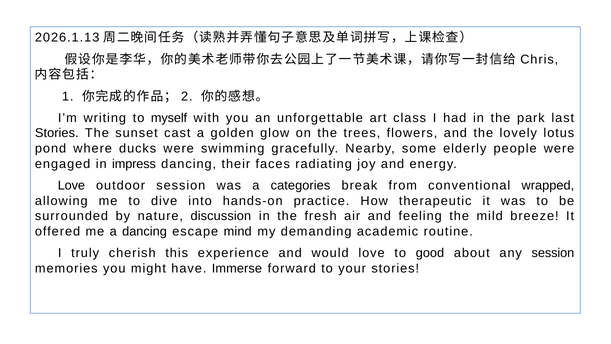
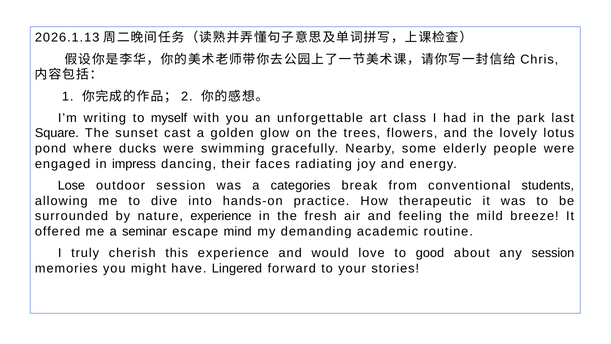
Stories at (57, 133): Stories -> Square
Love at (71, 185): Love -> Lose
wrapped: wrapped -> students
nature discussion: discussion -> experience
a dancing: dancing -> seminar
Immerse: Immerse -> Lingered
